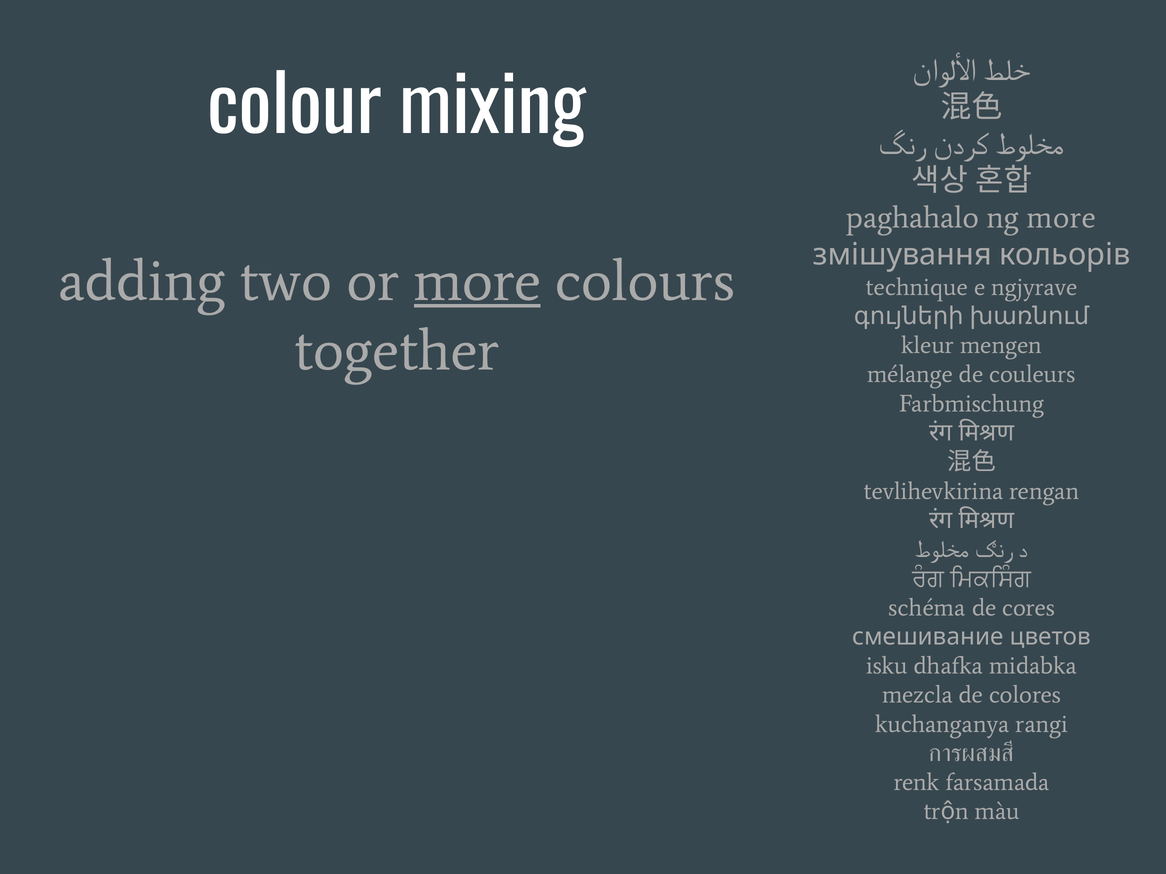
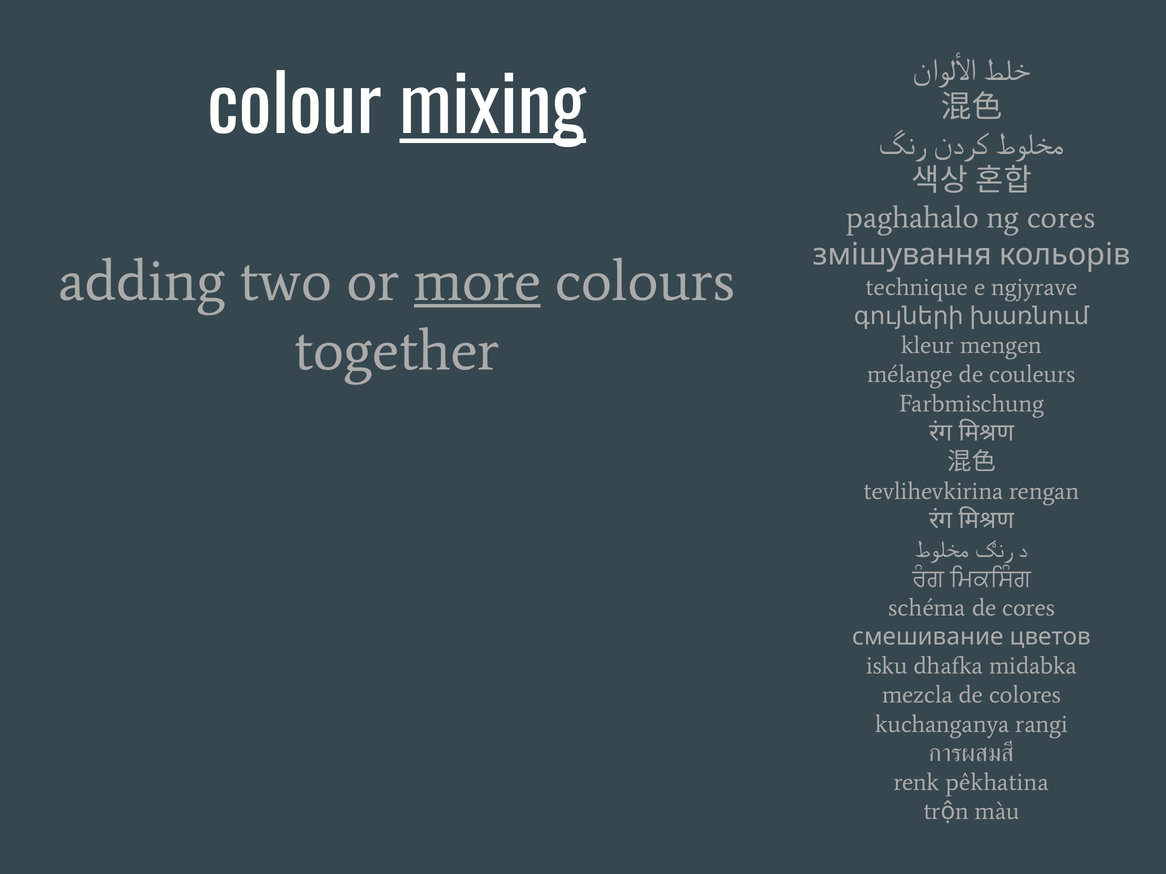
mixing underline: none -> present
ng more: more -> cores
farsamada: farsamada -> pêkhatina
